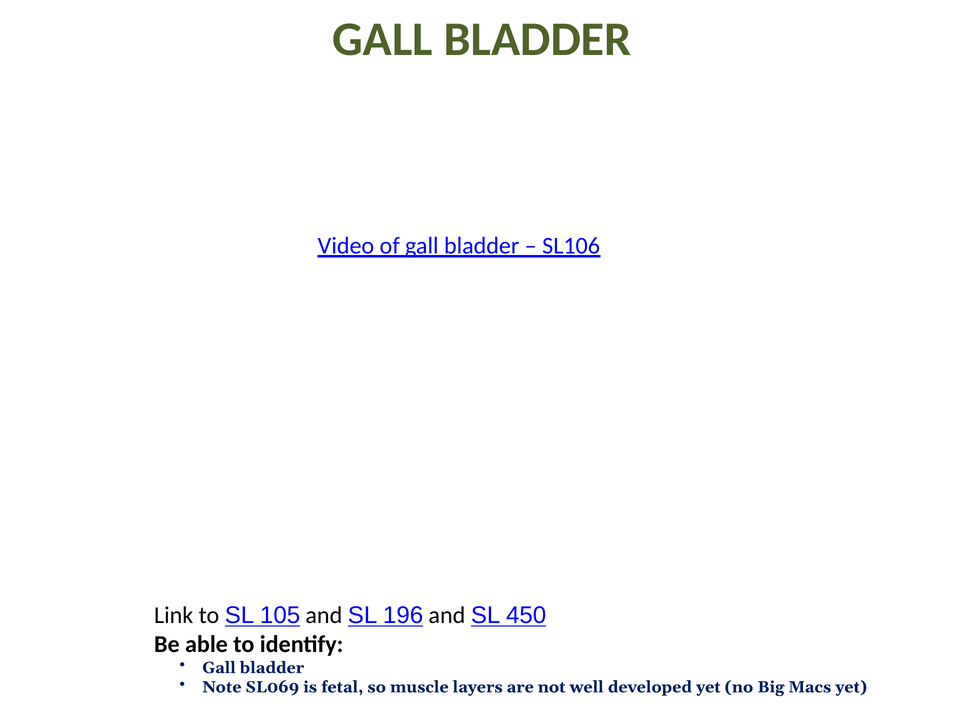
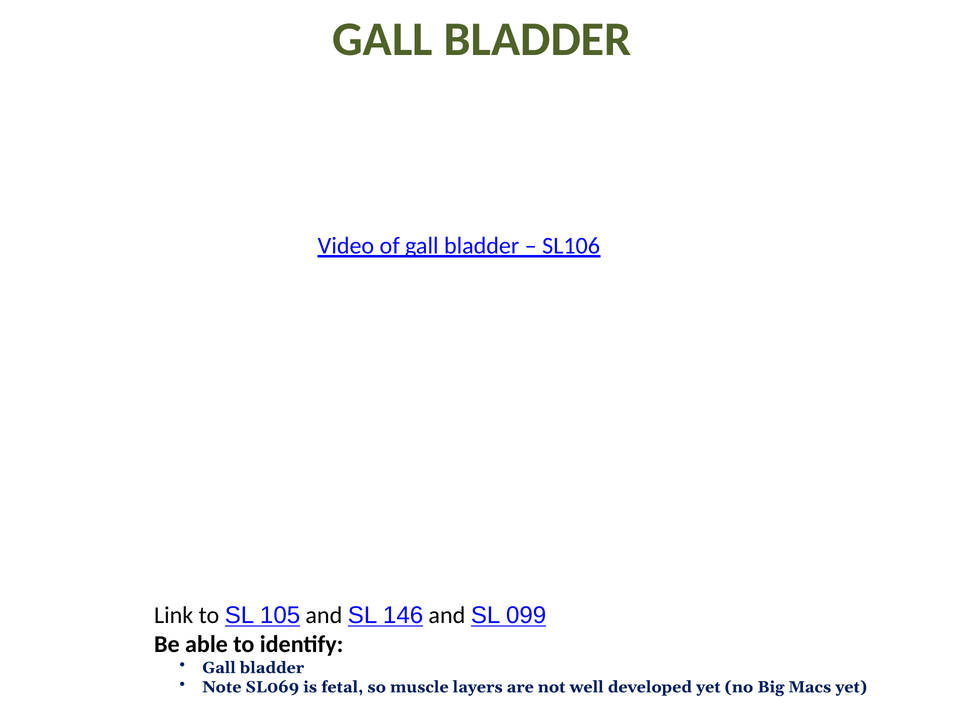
196: 196 -> 146
450: 450 -> 099
